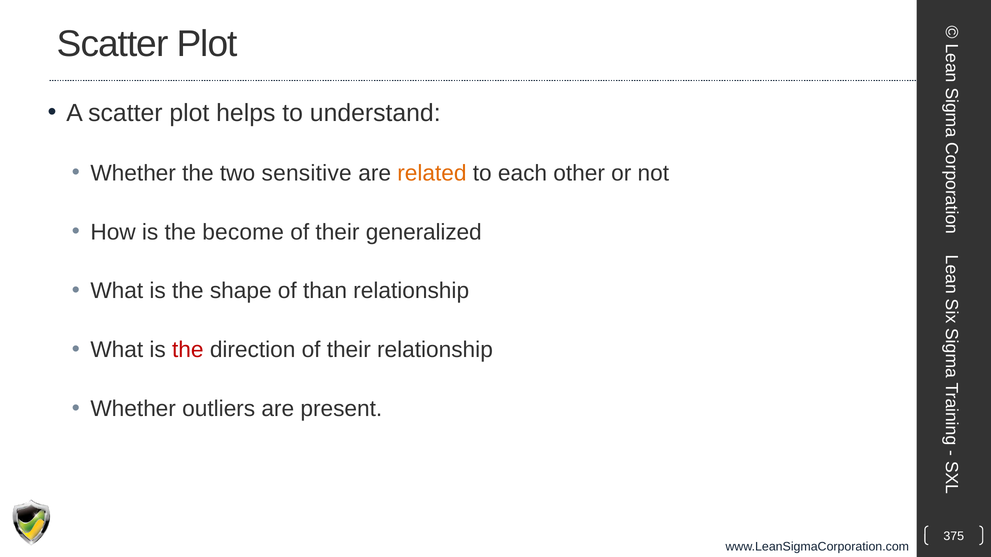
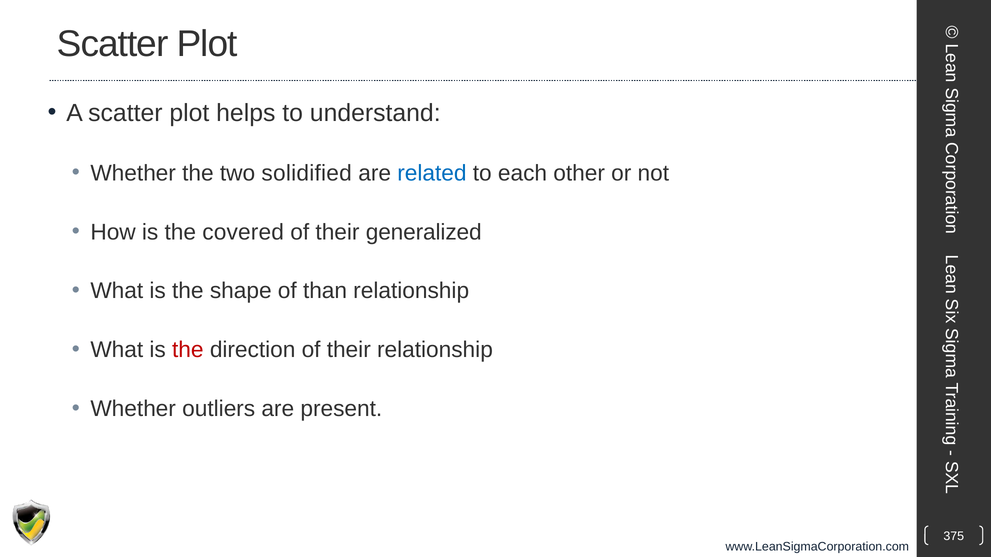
sensitive: sensitive -> solidified
related colour: orange -> blue
become: become -> covered
